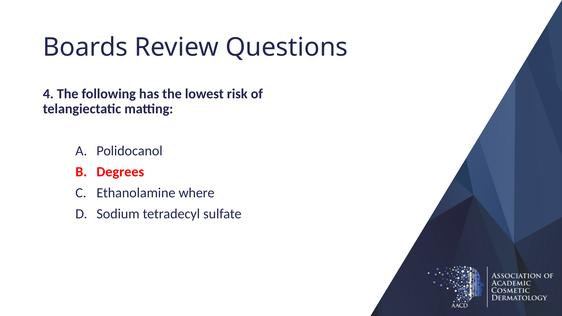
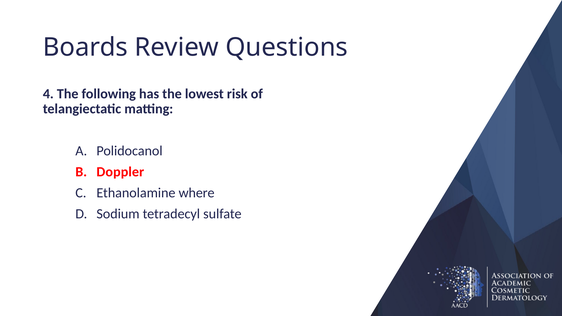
Degrees: Degrees -> Doppler
